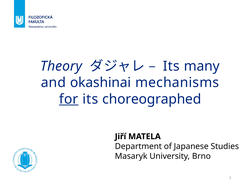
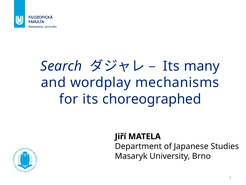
Theory: Theory -> Search
okashinai: okashinai -> wordplay
for underline: present -> none
